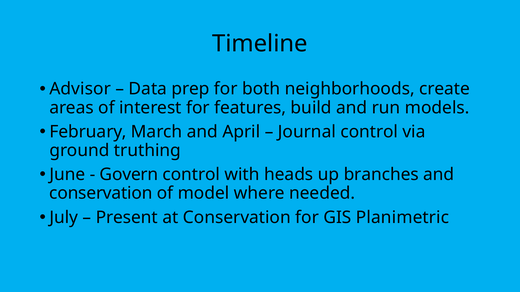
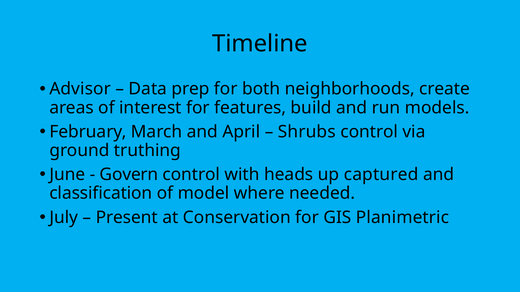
Journal: Journal -> Shrubs
branches: branches -> captured
conservation at (101, 194): conservation -> classification
